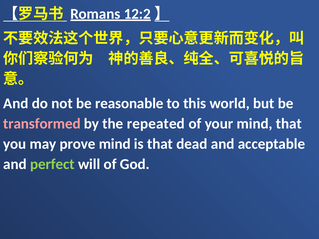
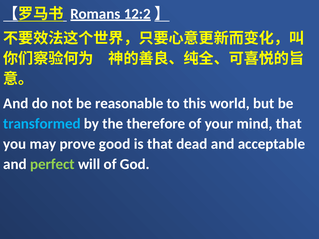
transformed colour: pink -> light blue
repeated: repeated -> therefore
prove mind: mind -> good
